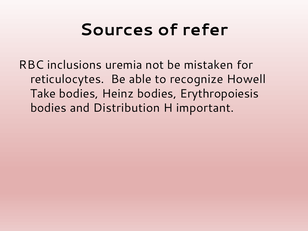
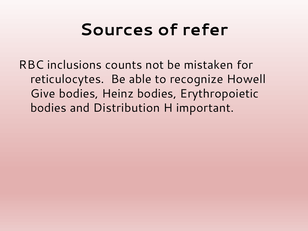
uremia: uremia -> counts
Take: Take -> Give
Erythropoiesis: Erythropoiesis -> Erythropoietic
